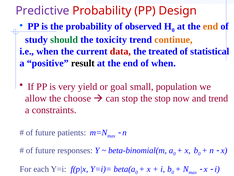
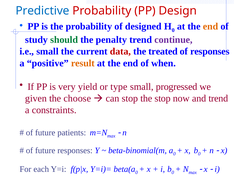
Predictive colour: purple -> blue
observed: observed -> designed
toxicity: toxicity -> penalty
continue colour: orange -> purple
i.e when: when -> small
of statistical: statistical -> responses
result colour: black -> orange
goal: goal -> type
population: population -> progressed
allow: allow -> given
